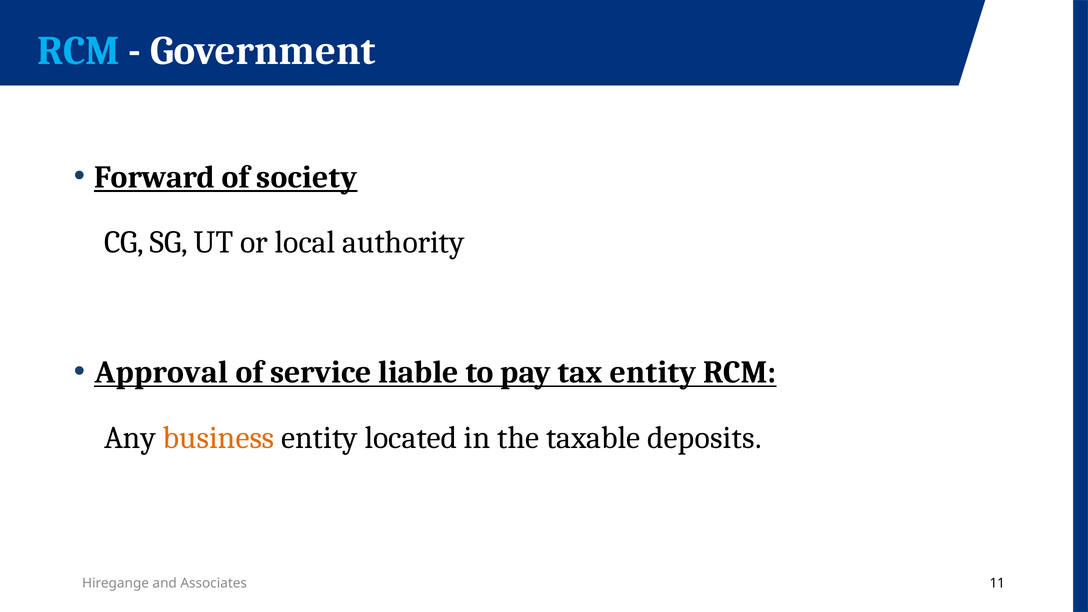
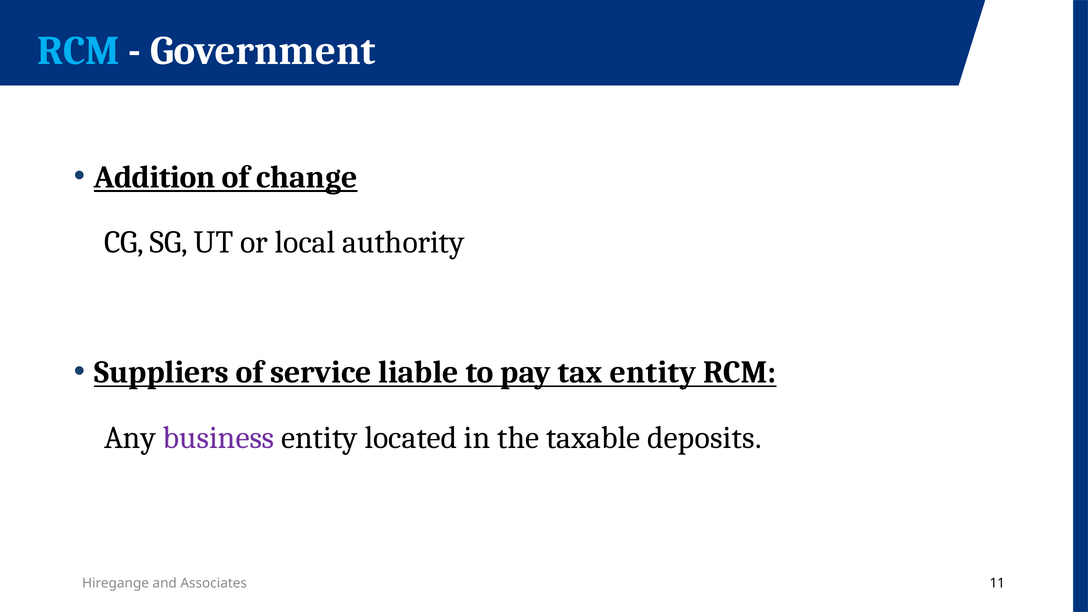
Forward: Forward -> Addition
society: society -> change
Approval: Approval -> Suppliers
business colour: orange -> purple
